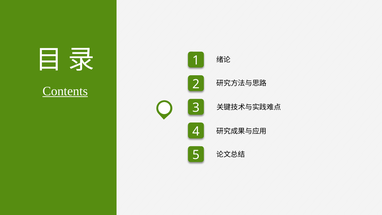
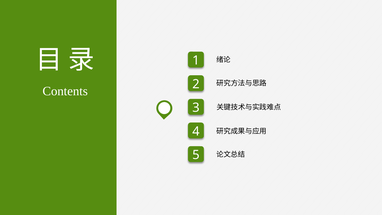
Contents underline: present -> none
